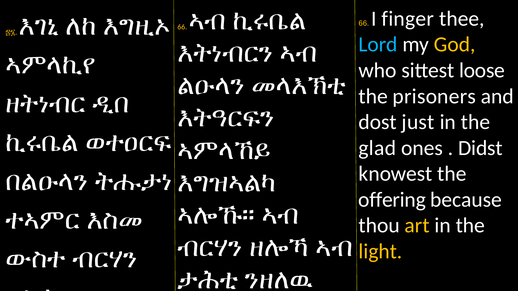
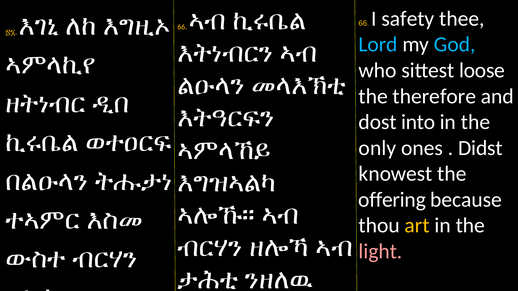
finger: finger -> safety
God colour: yellow -> light blue
prisoners: prisoners -> therefore
just: just -> into
glad: glad -> only
light colour: yellow -> pink
